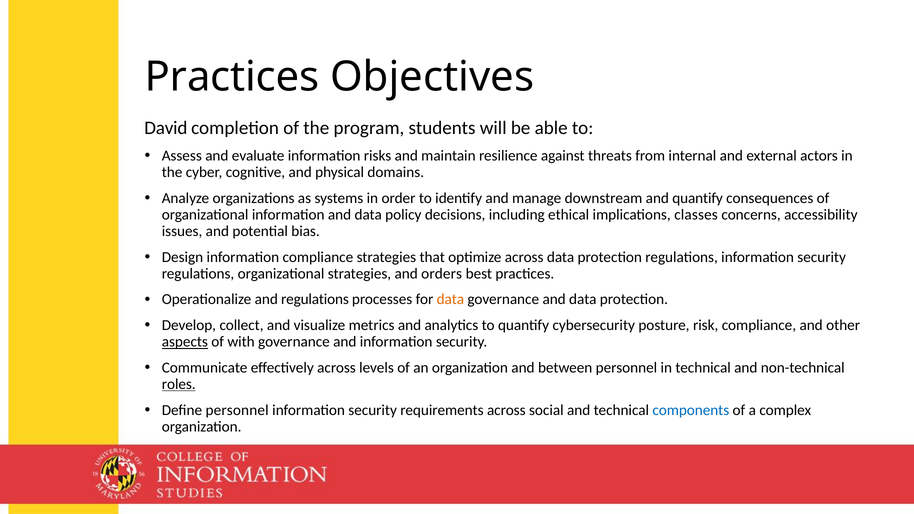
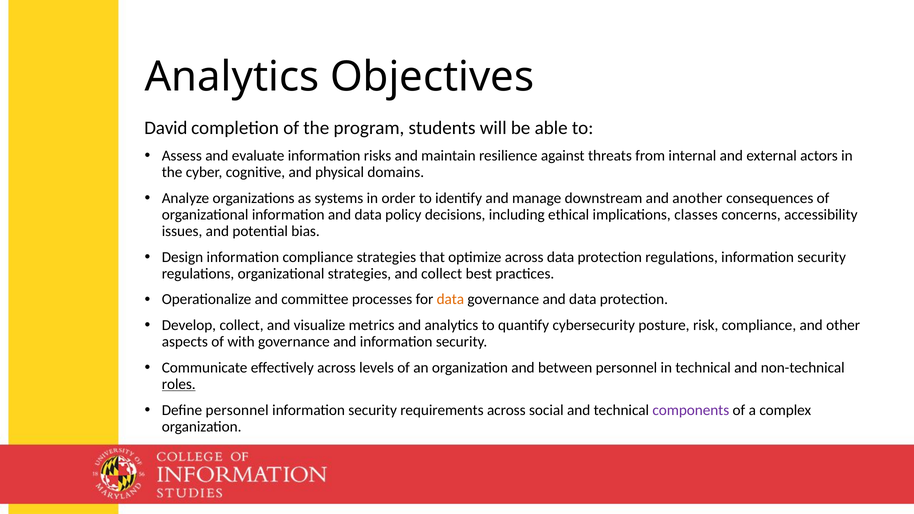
Practices at (232, 77): Practices -> Analytics
and quantify: quantify -> another
and orders: orders -> collect
and regulations: regulations -> committee
aspects underline: present -> none
components colour: blue -> purple
